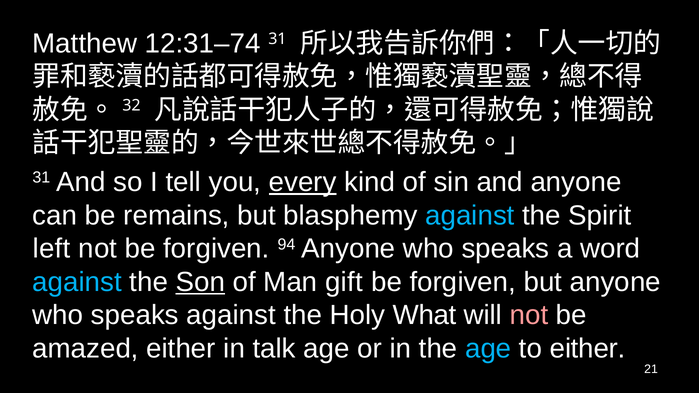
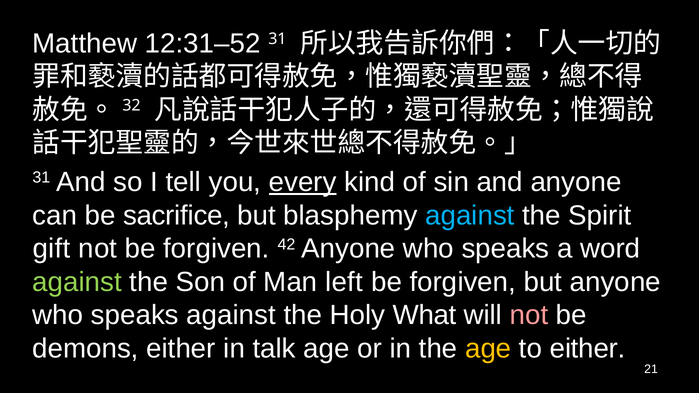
12:31–74: 12:31–74 -> 12:31–52
remains: remains -> sacrifice
left: left -> gift
94: 94 -> 42
against at (77, 282) colour: light blue -> light green
Son underline: present -> none
gift: gift -> left
amazed: amazed -> demons
age at (488, 349) colour: light blue -> yellow
